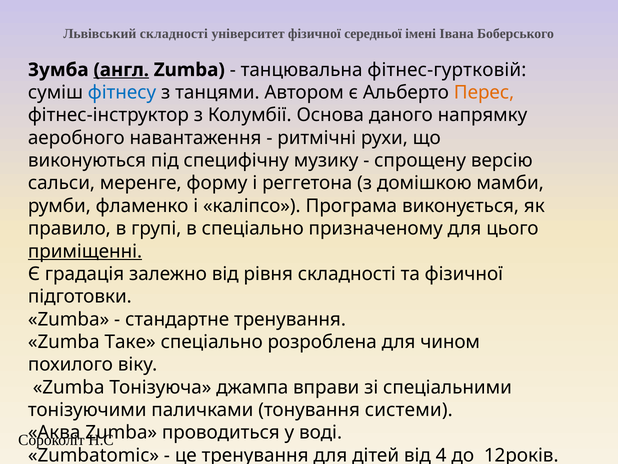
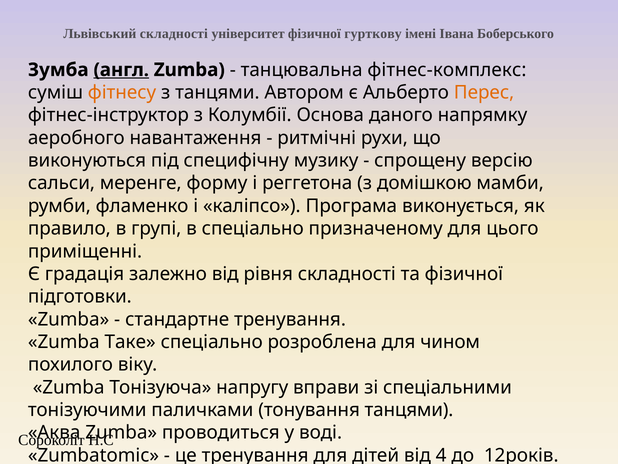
середньої: середньої -> гурткову
фітнес-гуртковій: фітнес-гуртковій -> фітнес-комплекс
фітнесу colour: blue -> orange
приміщенні underline: present -> none
джампа: джампа -> напругу
тонування системи: системи -> танцями
